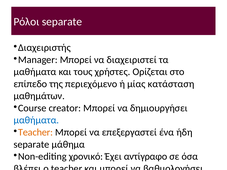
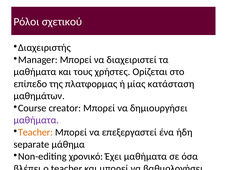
Ρόλοι separate: separate -> σχετικού
επίπεδο της περιεχόμενο: περιεχόμενο -> πλατφορμας
μαθήματα at (36, 120) colour: blue -> purple
Έχει αντίγραφο: αντίγραφο -> μαθήματα
